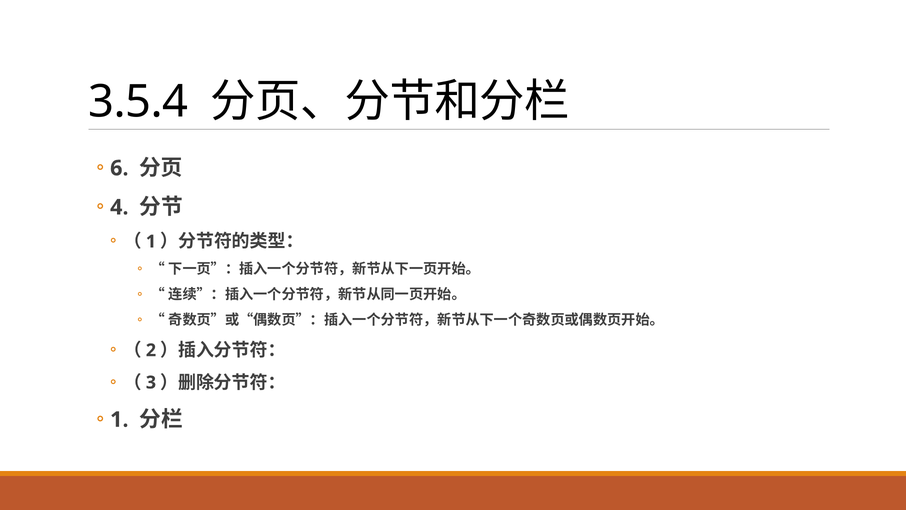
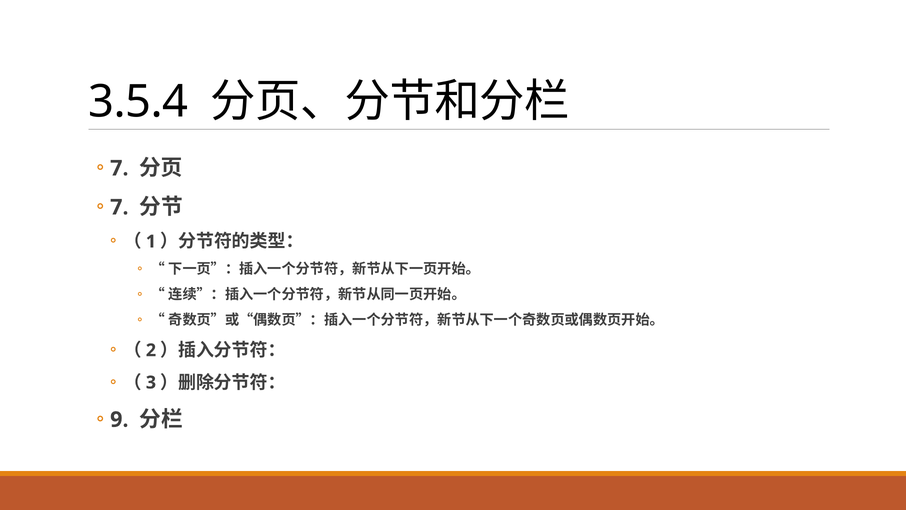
6 at (119, 168): 6 -> 7
4 at (119, 207): 4 -> 7
1 at (119, 419): 1 -> 9
